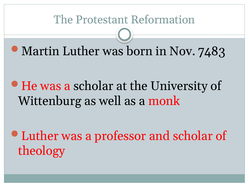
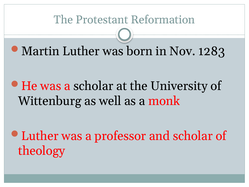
7483: 7483 -> 1283
